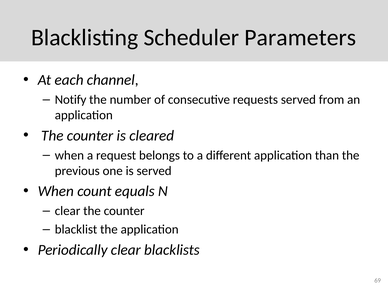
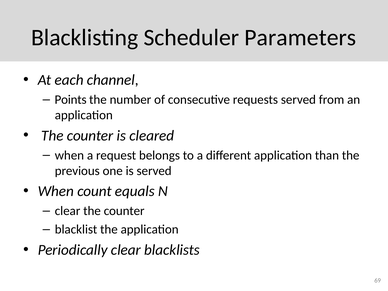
Notify: Notify -> Points
